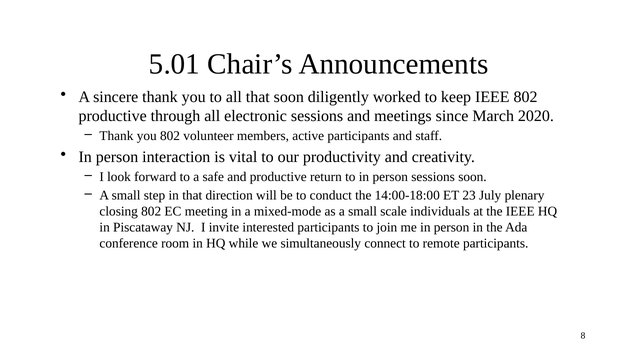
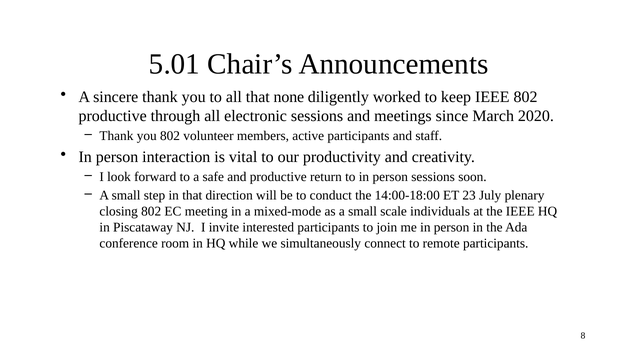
that soon: soon -> none
